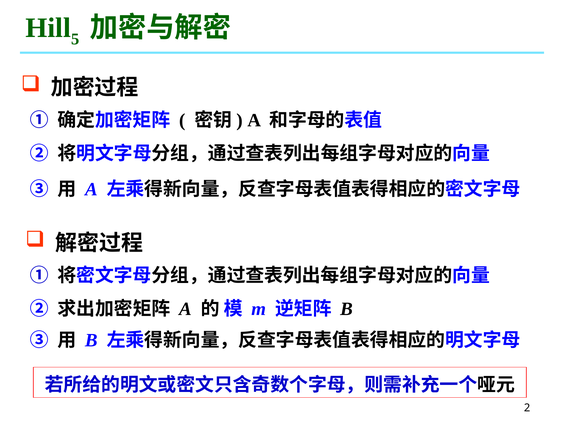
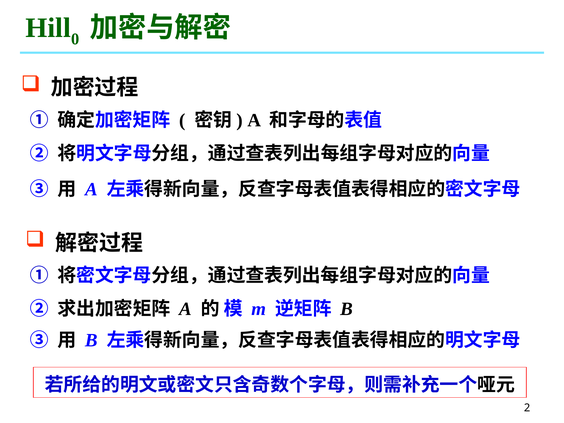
5: 5 -> 0
